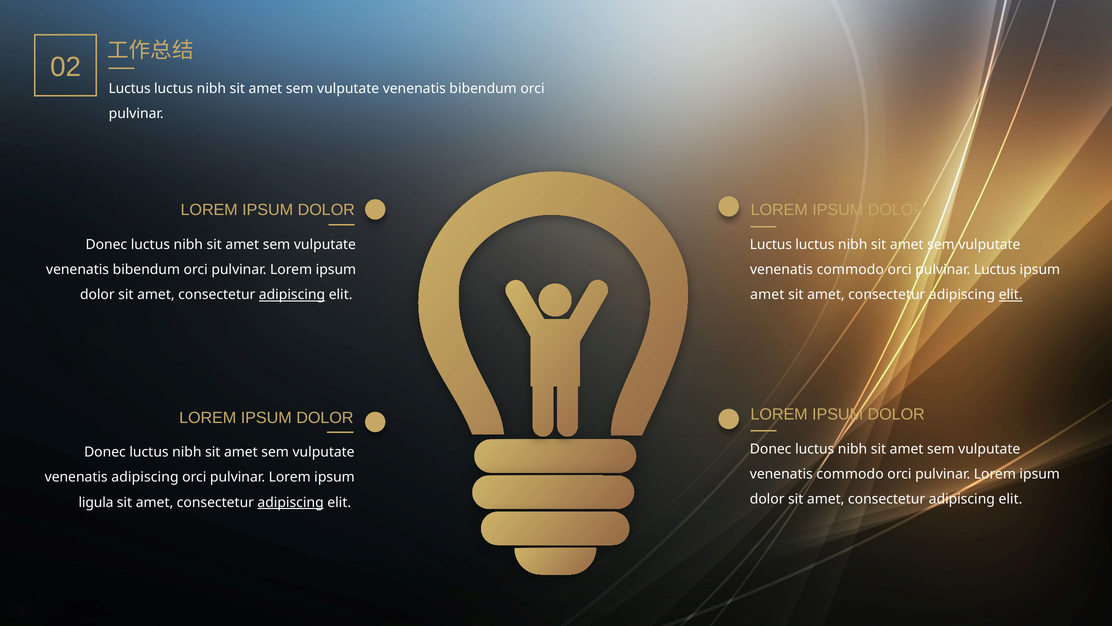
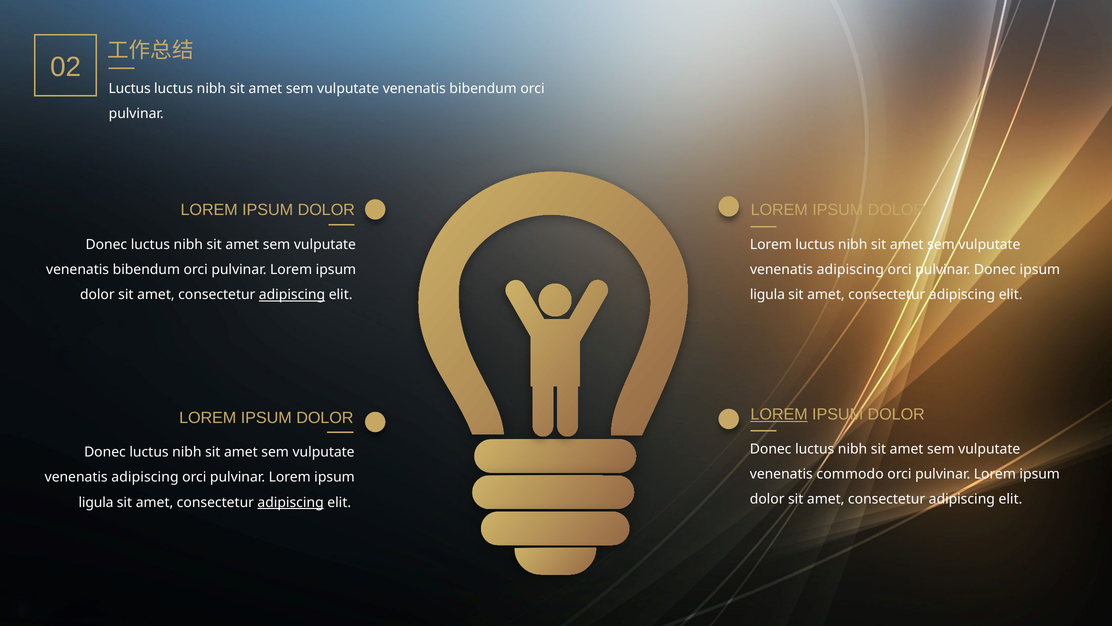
Luctus at (771, 244): Luctus -> Lorem
commodo at (850, 270): commodo -> adipiscing
pulvinar Luctus: Luctus -> Donec
amet at (767, 295): amet -> ligula
elit at (1011, 295) underline: present -> none
LOREM at (779, 414) underline: none -> present
